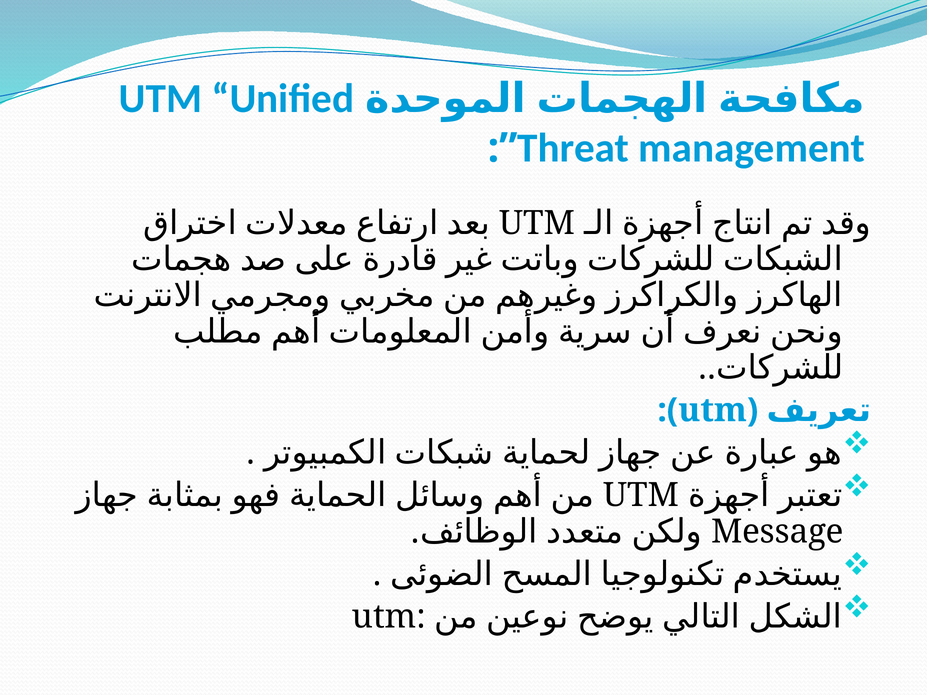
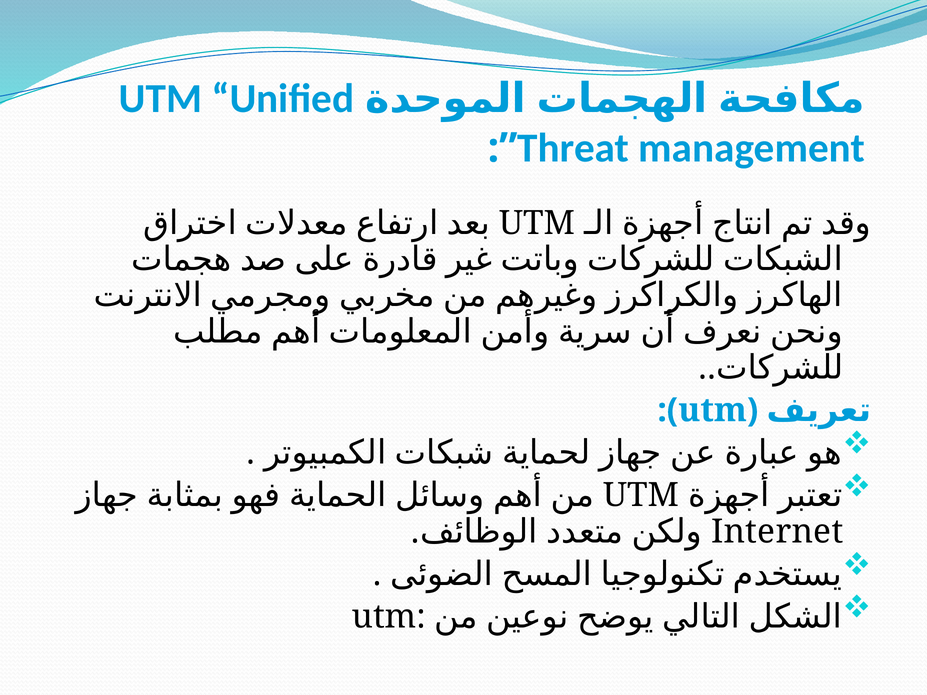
Message: Message -> Internet
